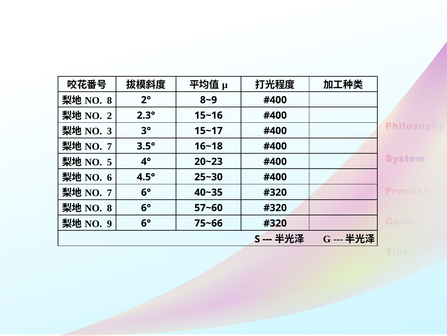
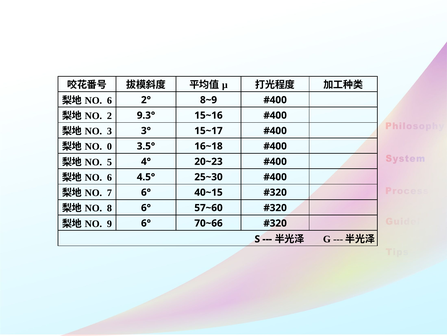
8 at (109, 100): 8 -> 6
2.3°: 2.3° -> 9.3°
7 at (109, 146): 7 -> 0
40~35: 40~35 -> 40~15
75~66: 75~66 -> 70~66
